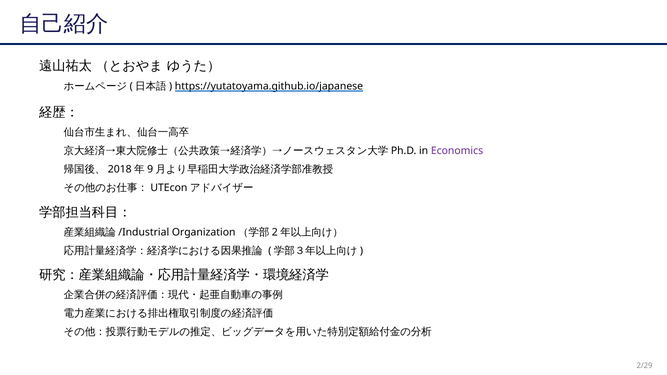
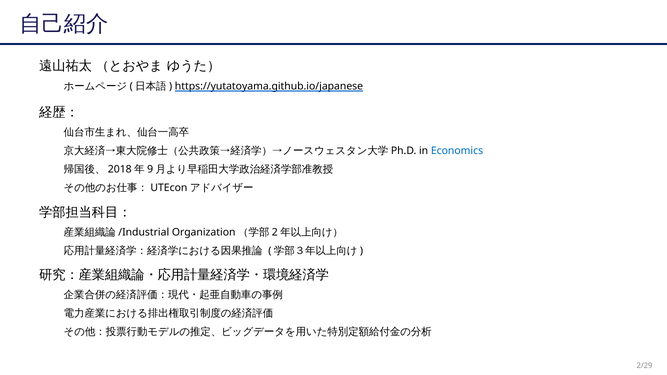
Economics colour: purple -> blue
